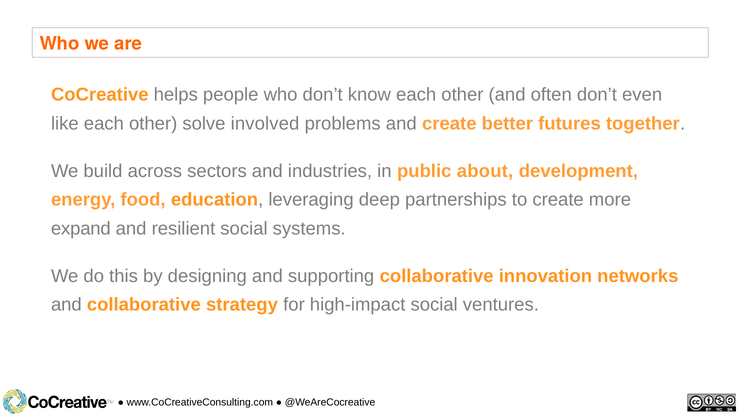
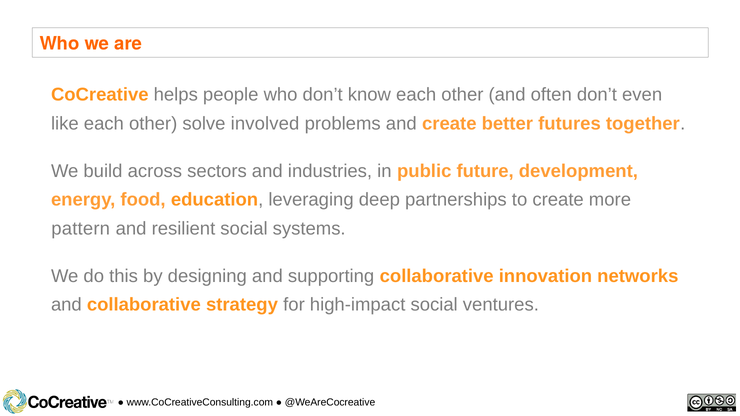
about: about -> future
expand: expand -> pattern
